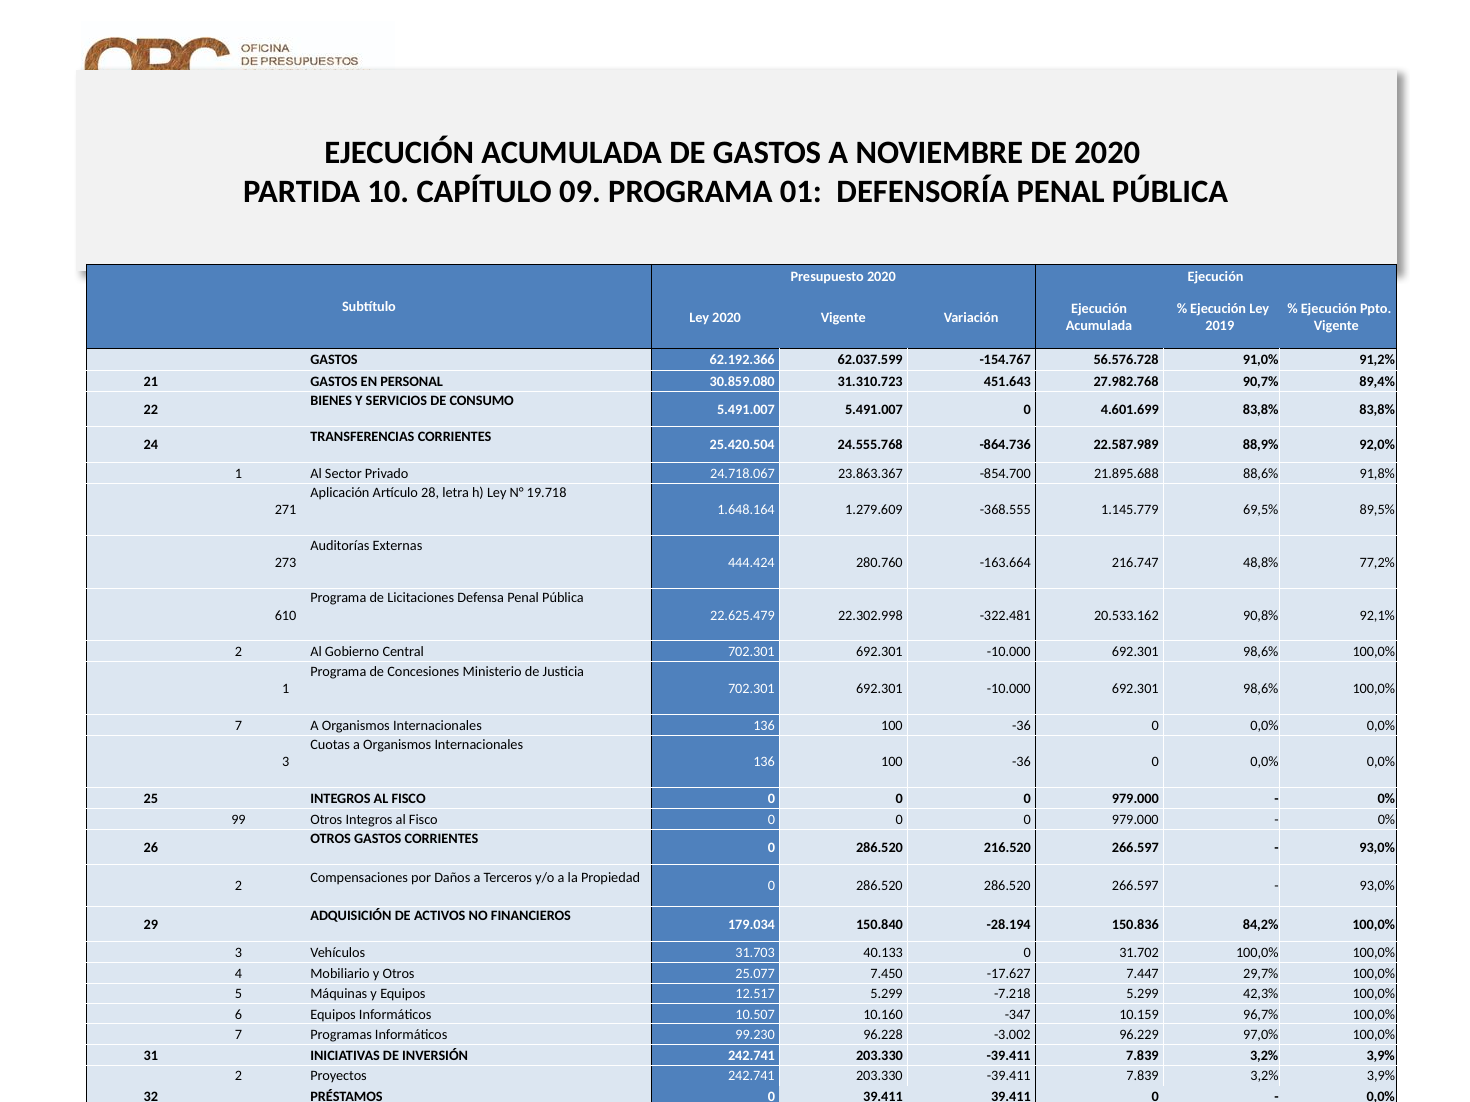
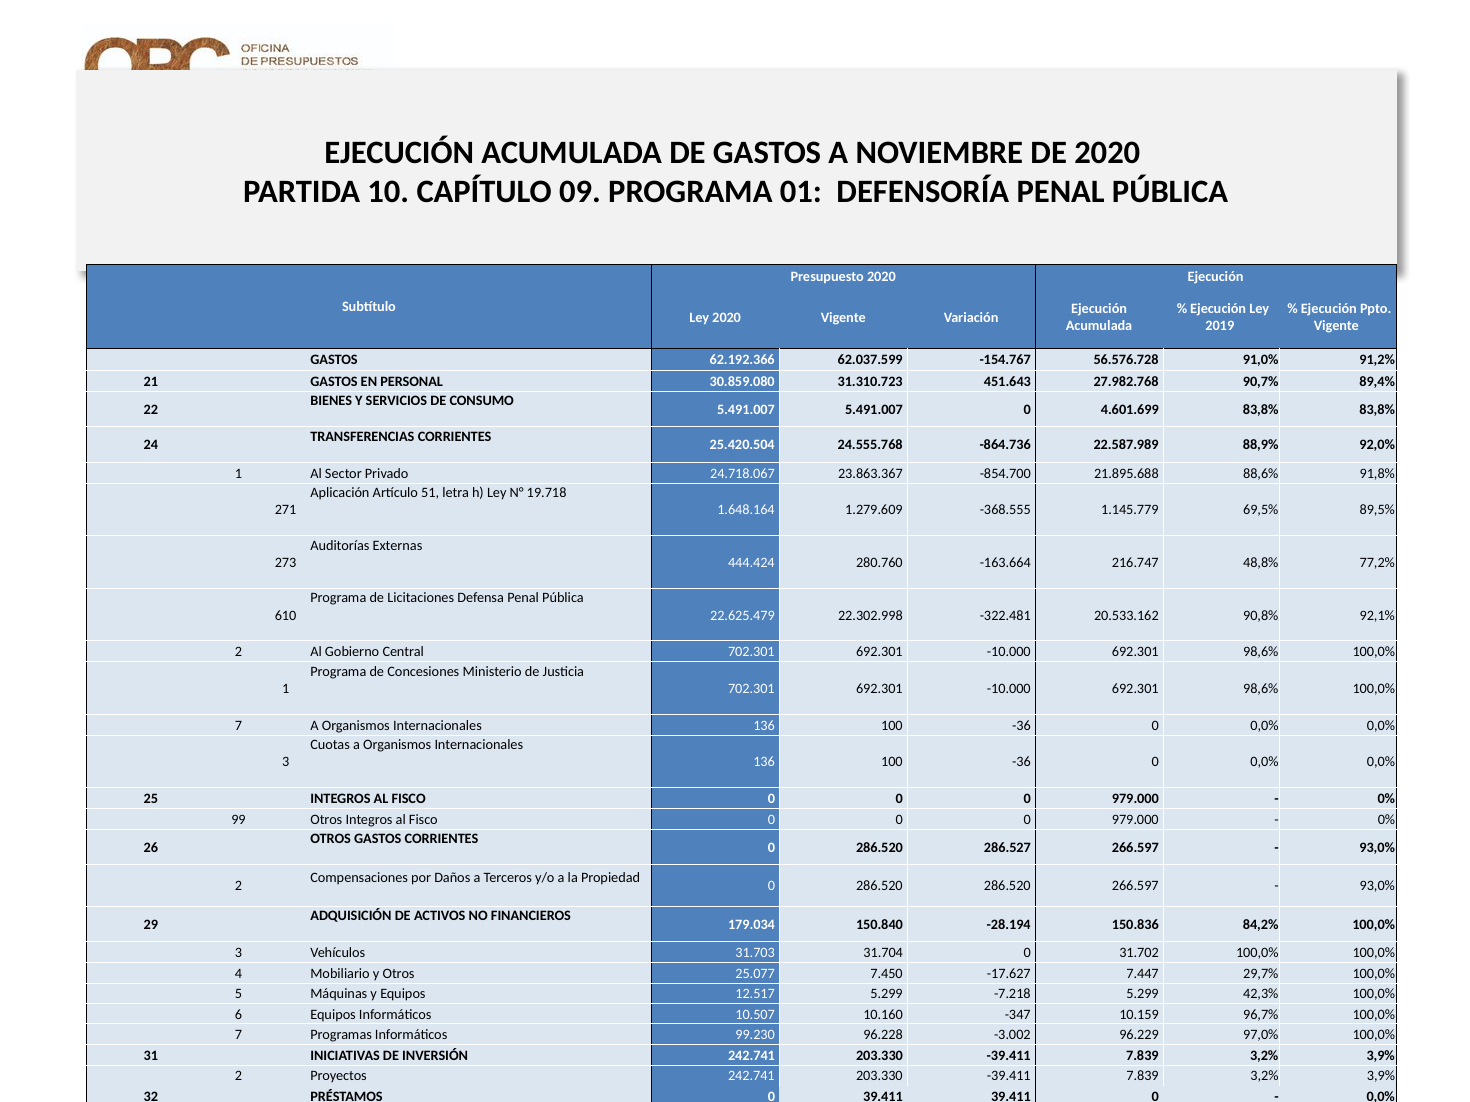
28: 28 -> 51
216.520: 216.520 -> 286.527
40.133: 40.133 -> 31.704
